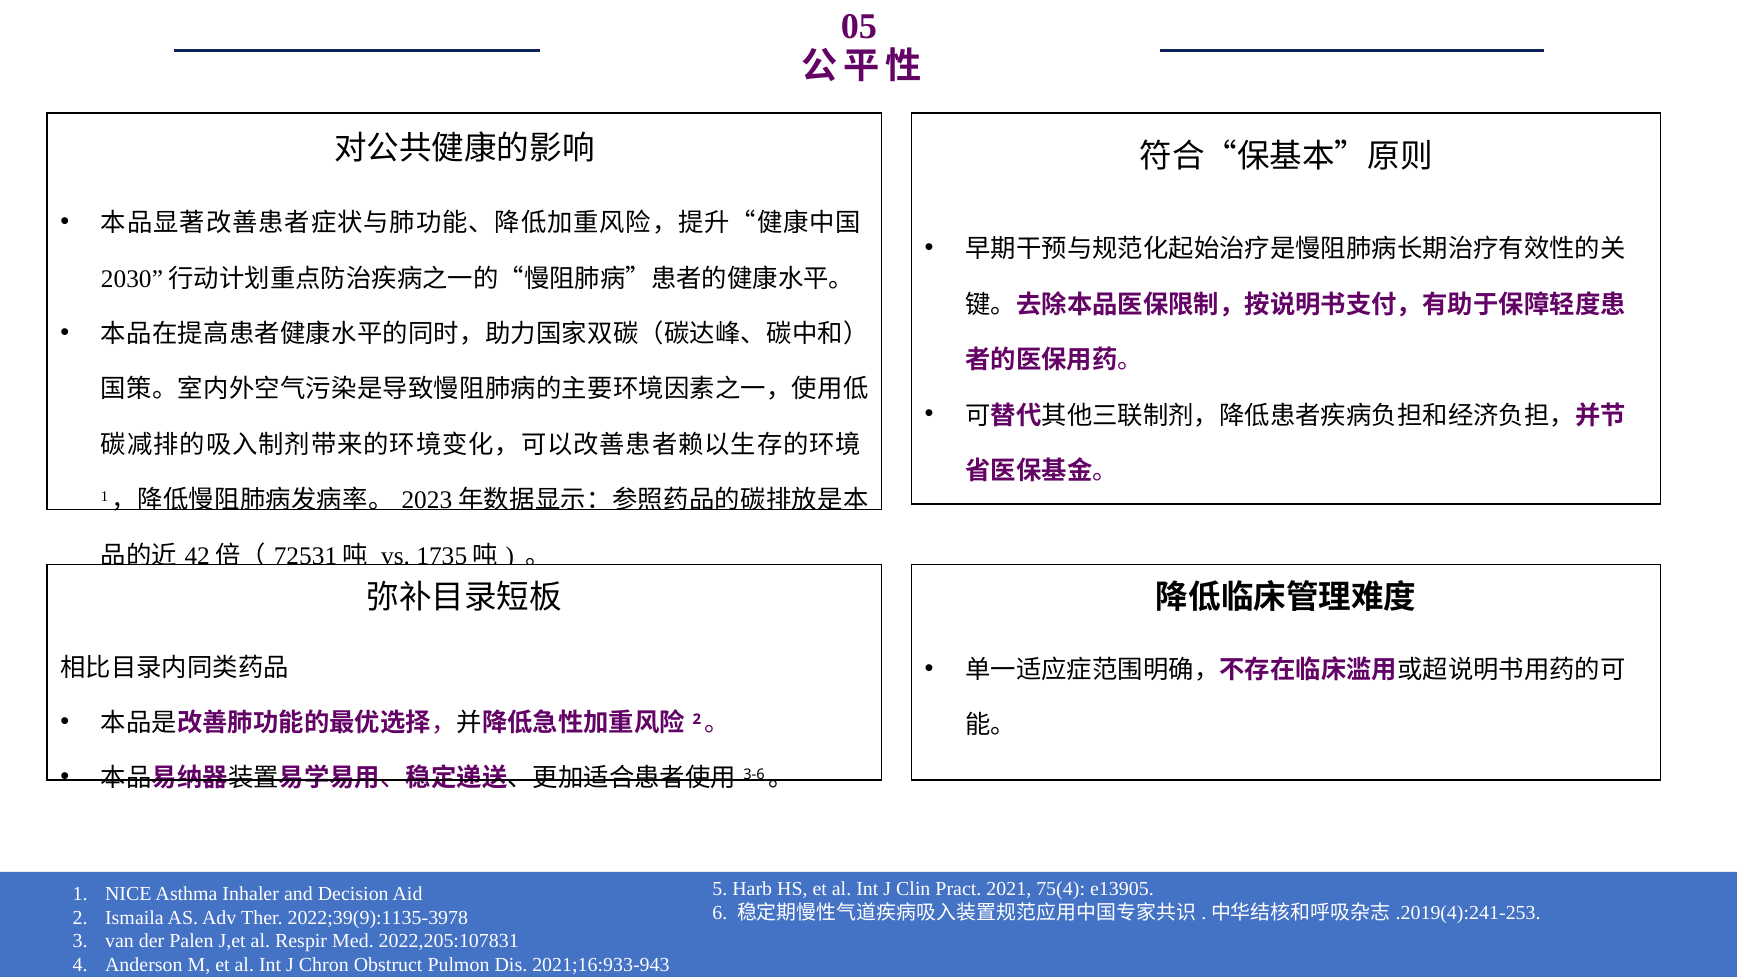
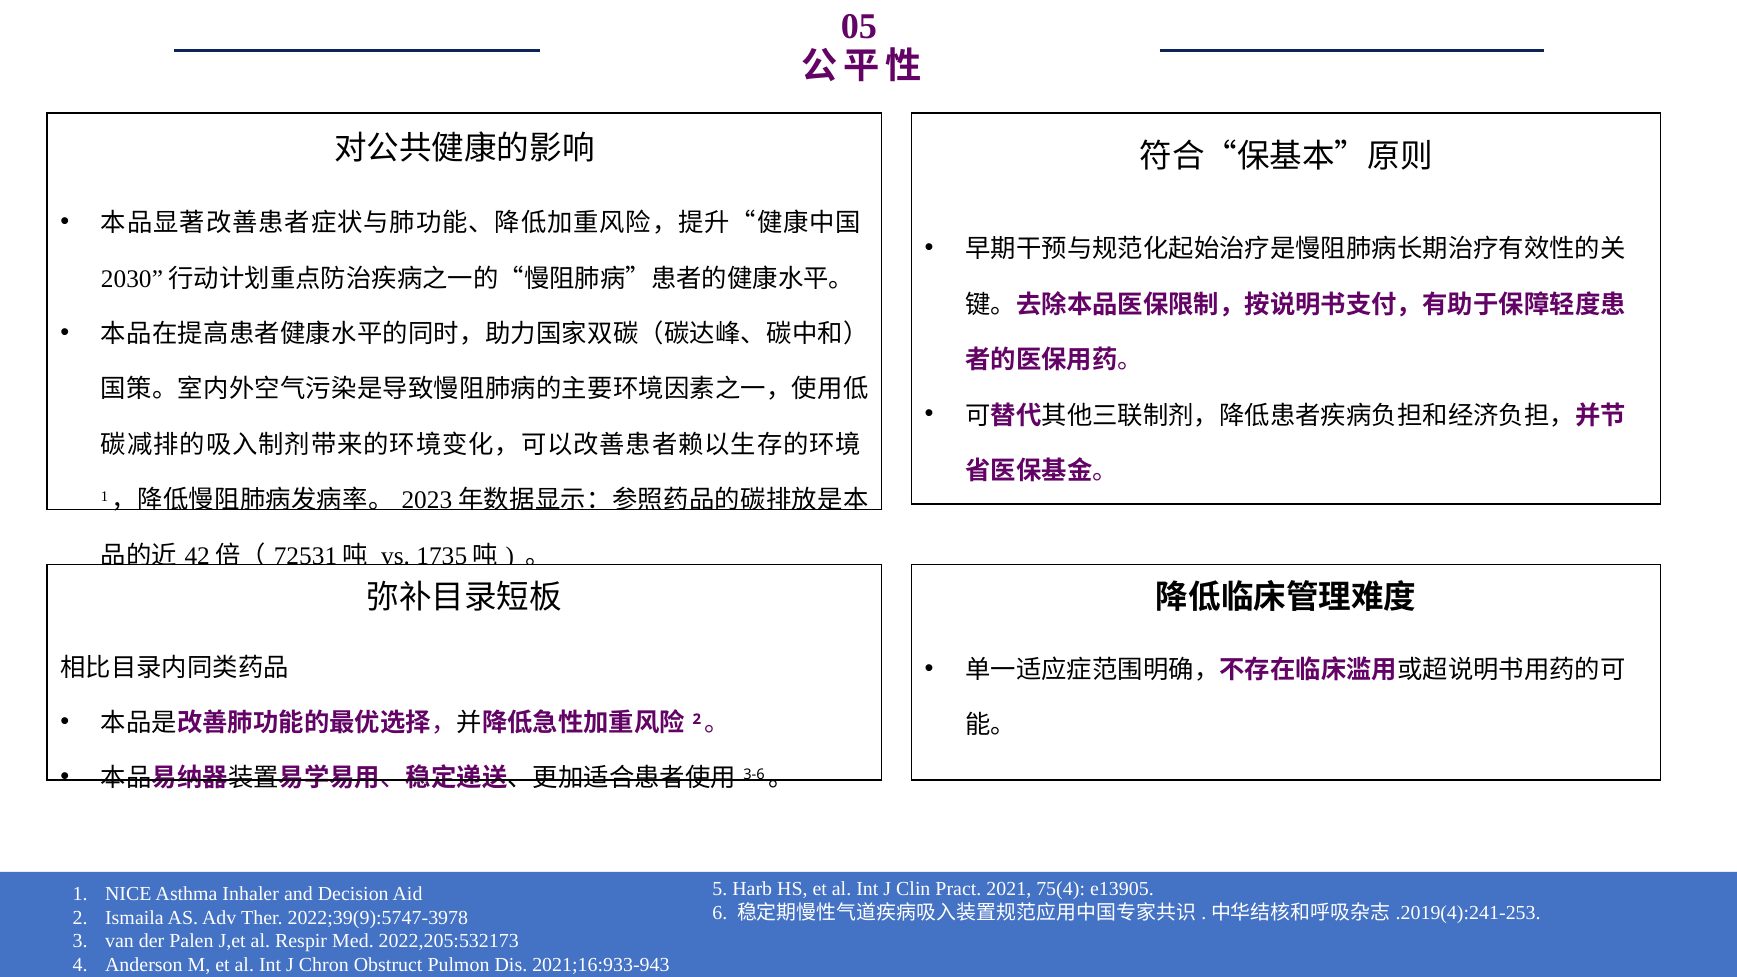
2022;39(9):1135-3978: 2022;39(9):1135-3978 -> 2022;39(9):5747-3978
2022,205:107831: 2022,205:107831 -> 2022,205:532173
